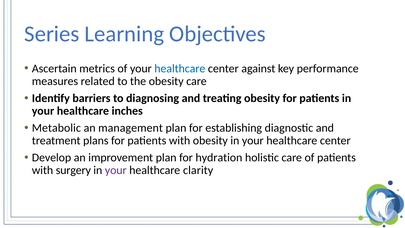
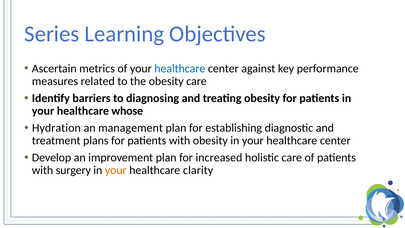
inches: inches -> whose
Metabolic: Metabolic -> Hydration
hydration: hydration -> increased
your at (116, 170) colour: purple -> orange
